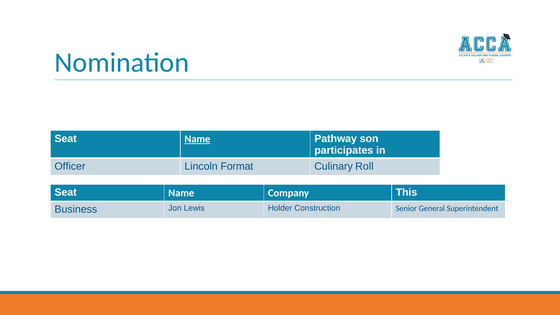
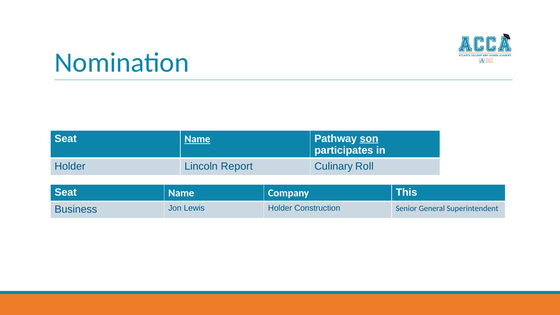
son underline: none -> present
Officer at (70, 166): Officer -> Holder
Format: Format -> Report
